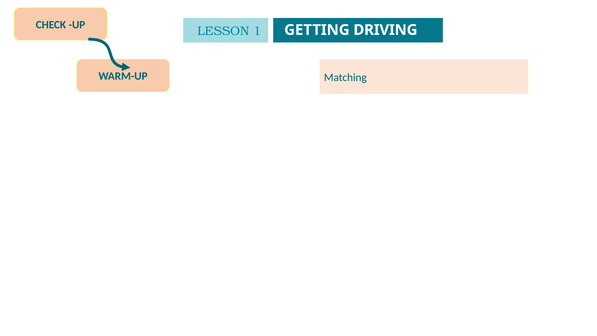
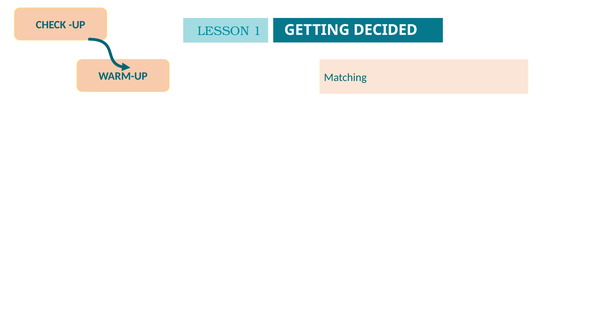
DRIVING: DRIVING -> DECIDED
